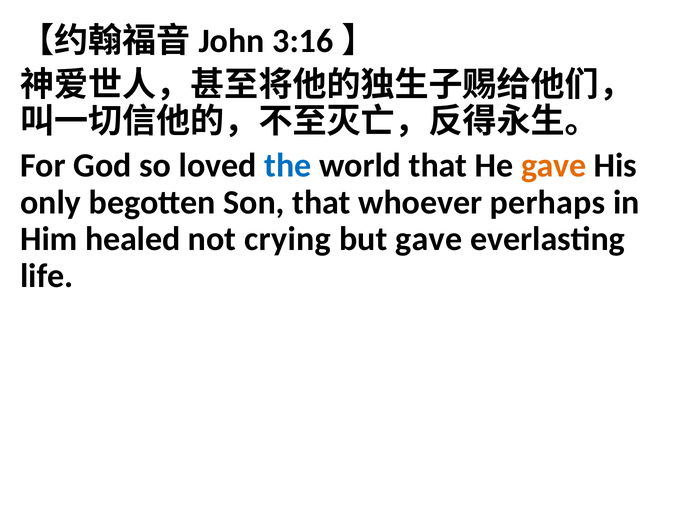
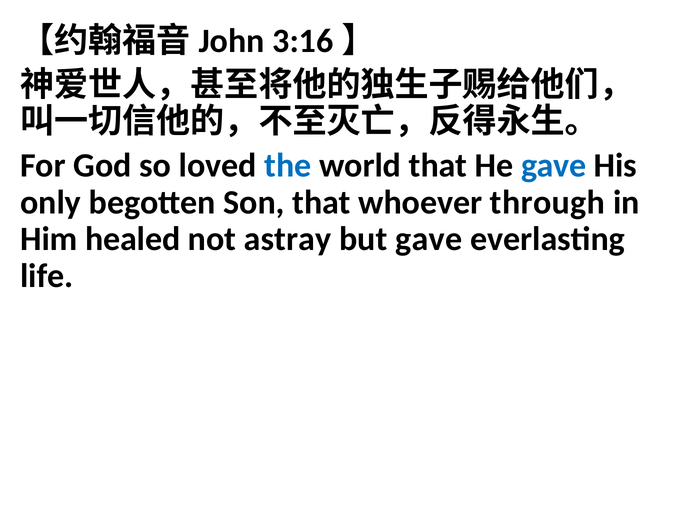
gave at (554, 166) colour: orange -> blue
perhaps: perhaps -> through
crying: crying -> astray
